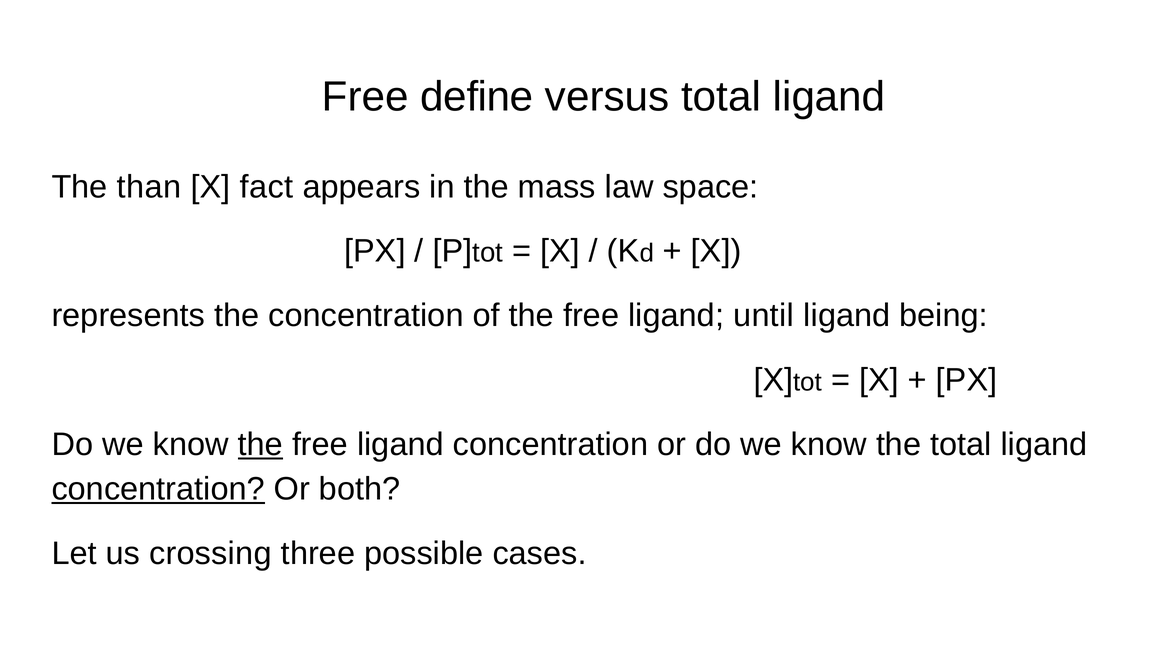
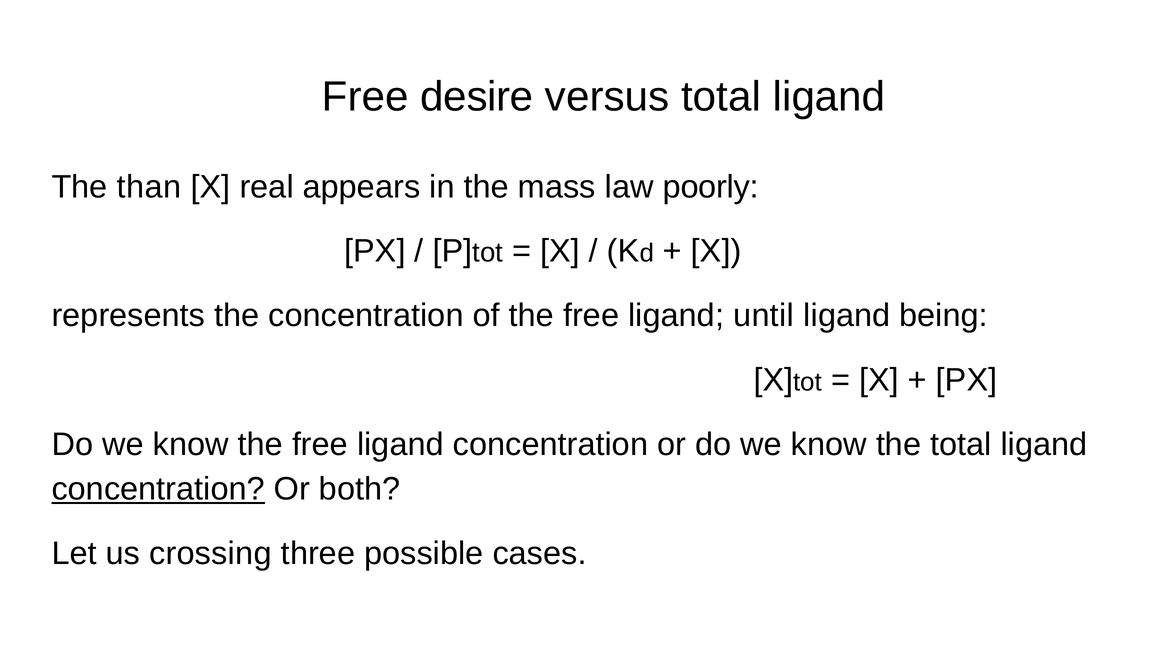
define: define -> desire
fact: fact -> real
space: space -> poorly
the at (260, 444) underline: present -> none
